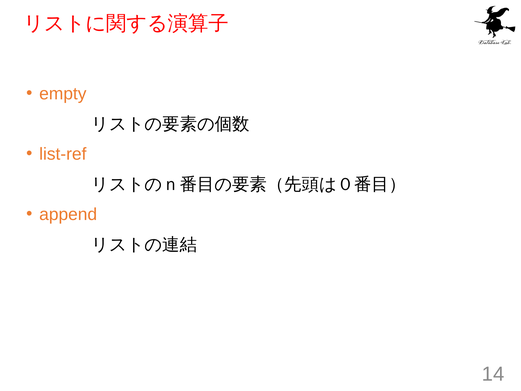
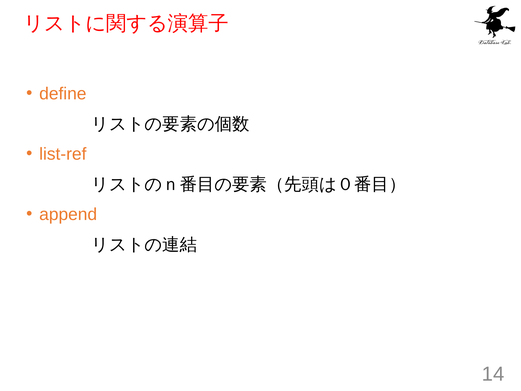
empty: empty -> define
